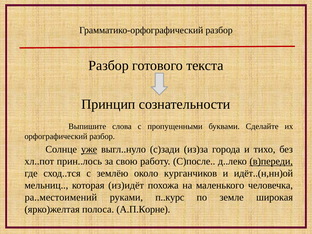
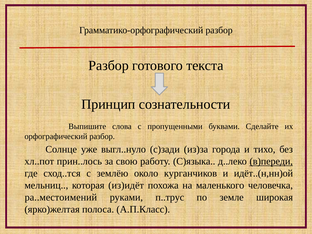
уже underline: present -> none
С)после: С)после -> С)языка
п..курс: п..курс -> п..трус
А.П.Корне: А.П.Корне -> А.П.Класс
